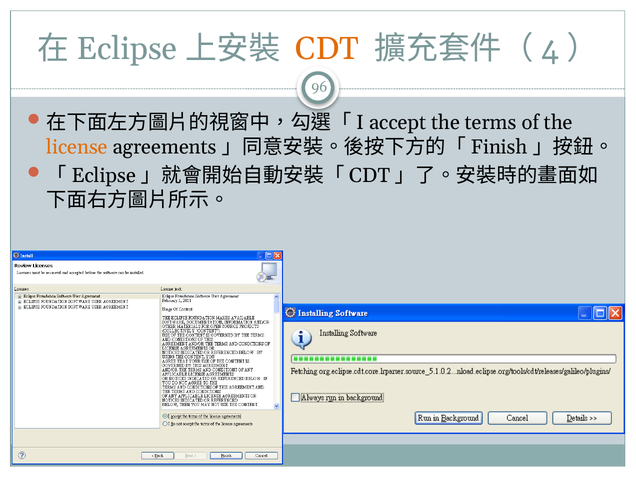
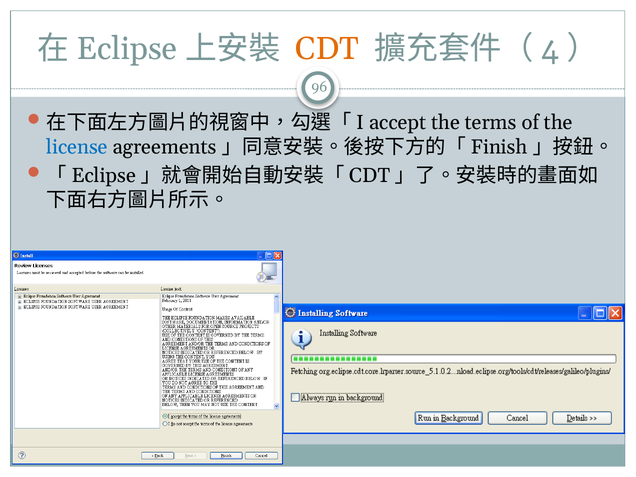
license colour: orange -> blue
